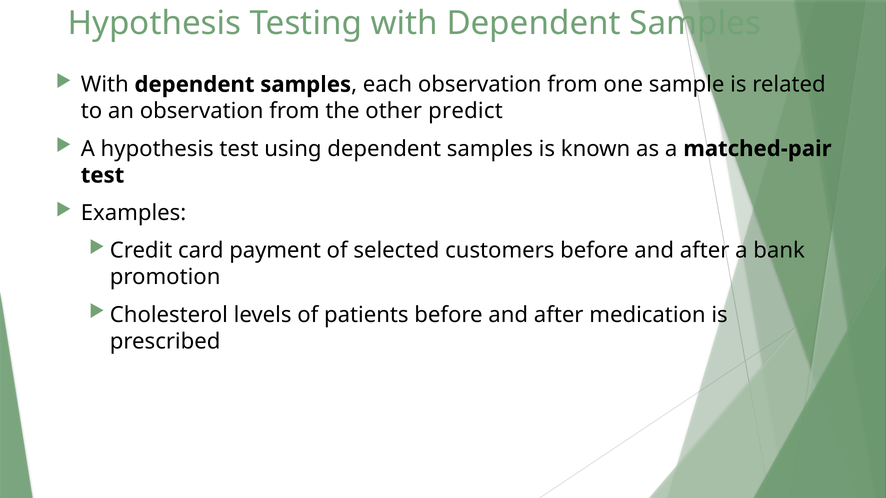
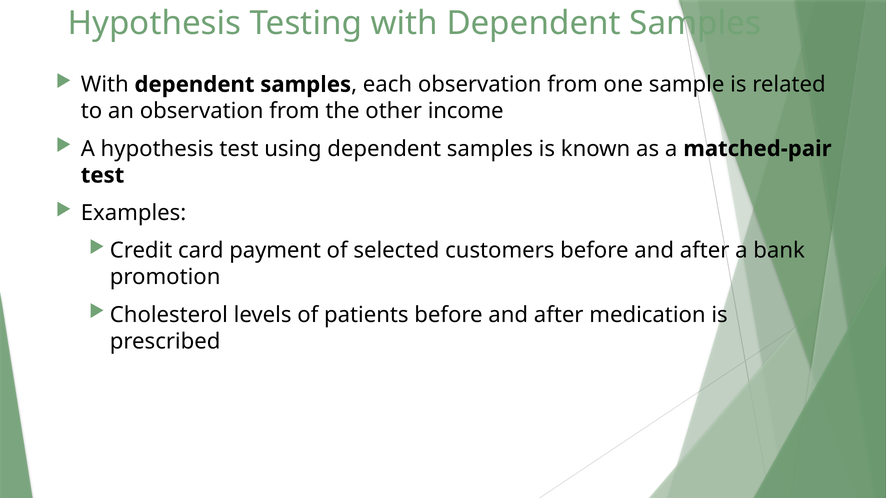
predict: predict -> income
